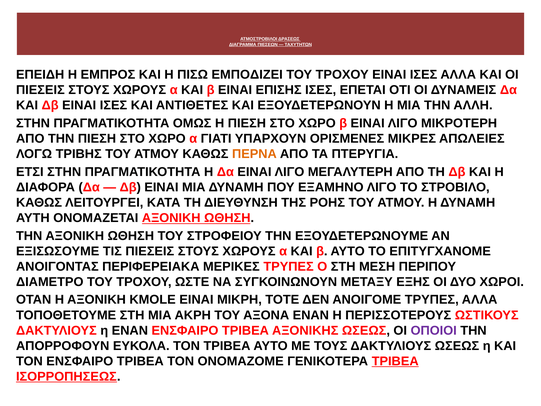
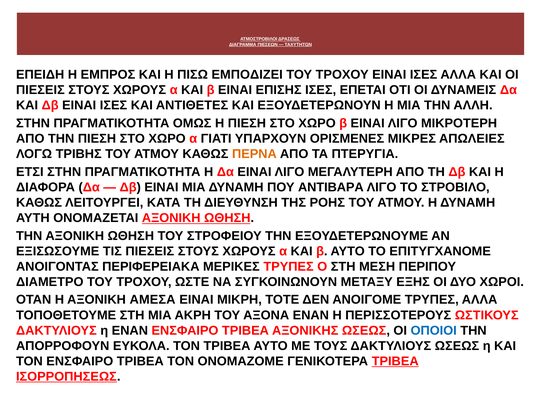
ΕΞΑΜΗΝΟ: ΕΞΑΜΗΝΟ -> ΑΝΤΙΒΑΡΑ
KMOLE: KMOLE -> ΑΜΕΣΑ
ΟΠΟΙΟΙ colour: purple -> blue
